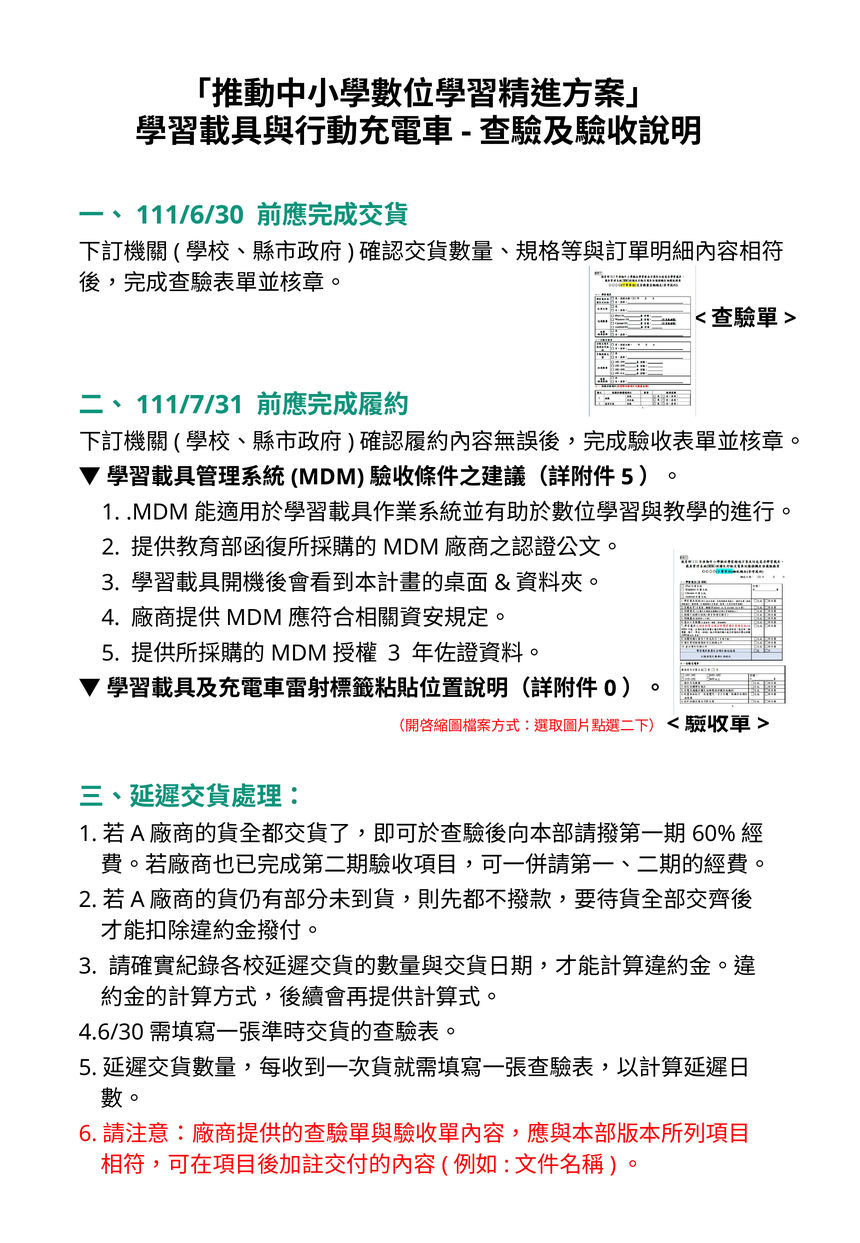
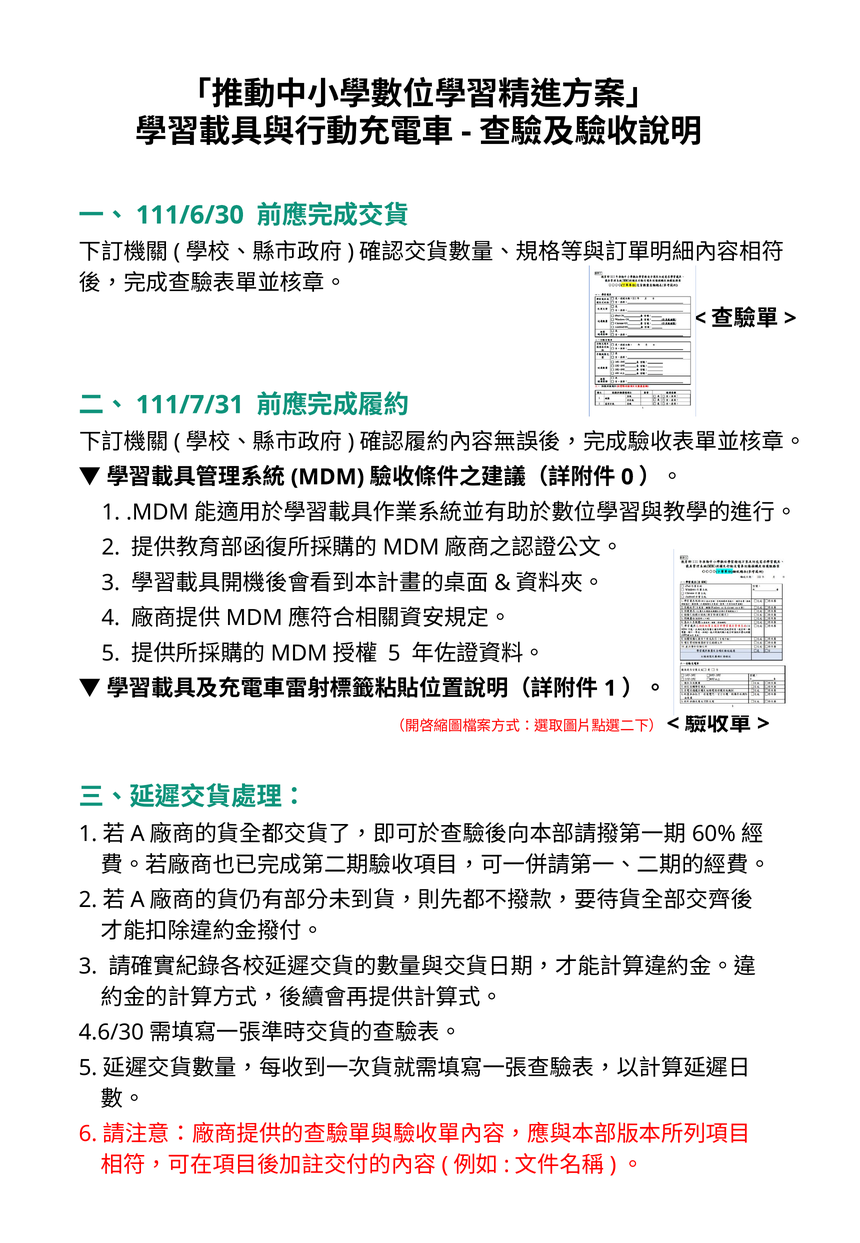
5 at (627, 477): 5 -> 0
3 at (394, 653): 3 -> 5
0 at (610, 688): 0 -> 1
